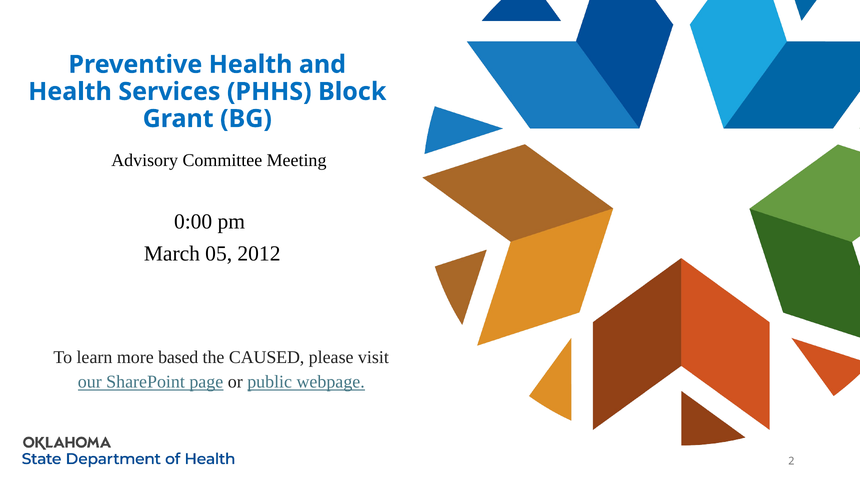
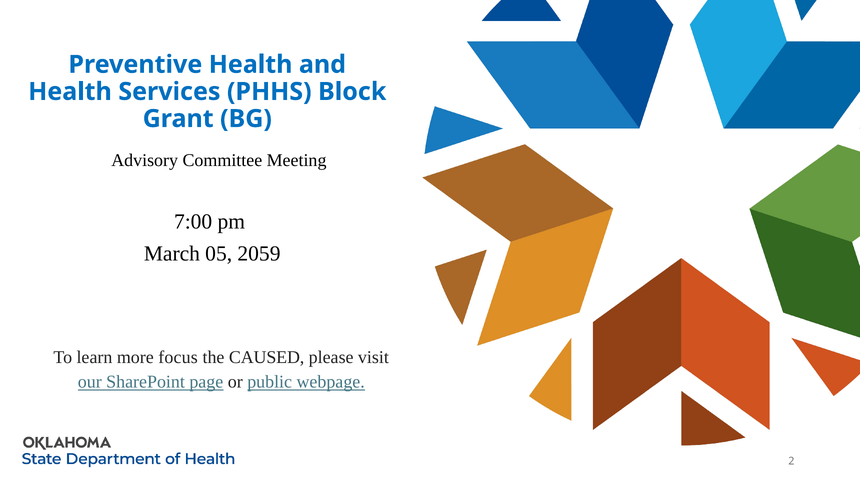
0:00: 0:00 -> 7:00
2012: 2012 -> 2059
based: based -> focus
